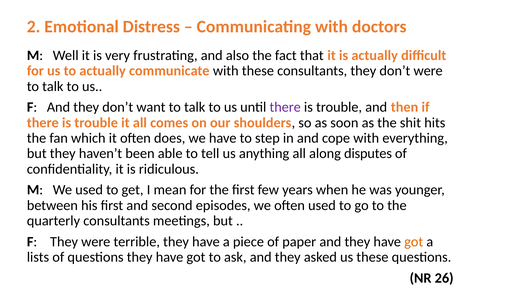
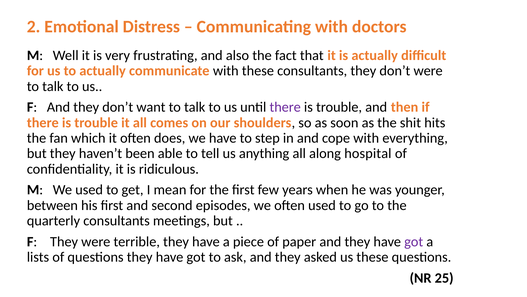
disputes: disputes -> hospital
got at (414, 241) colour: orange -> purple
26: 26 -> 25
